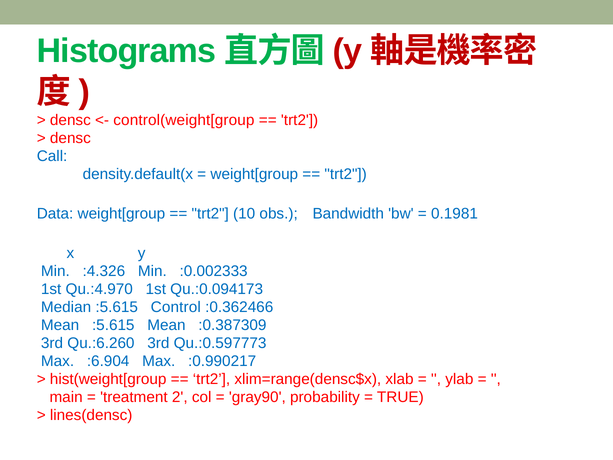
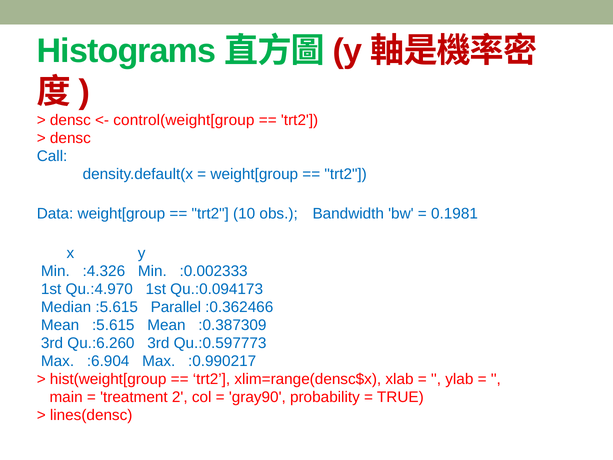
Control: Control -> Parallel
